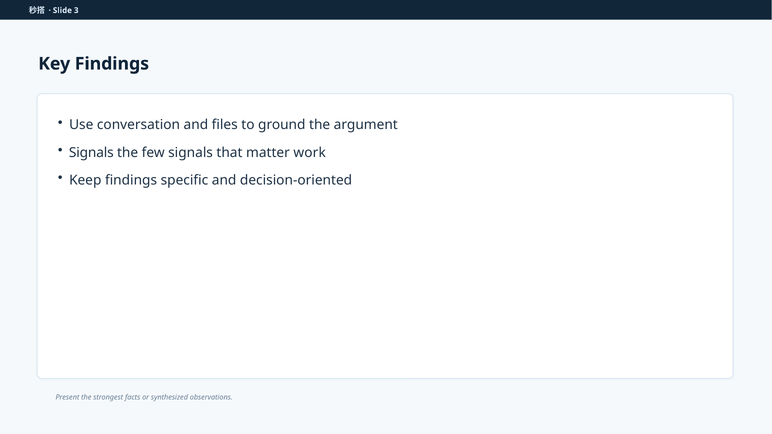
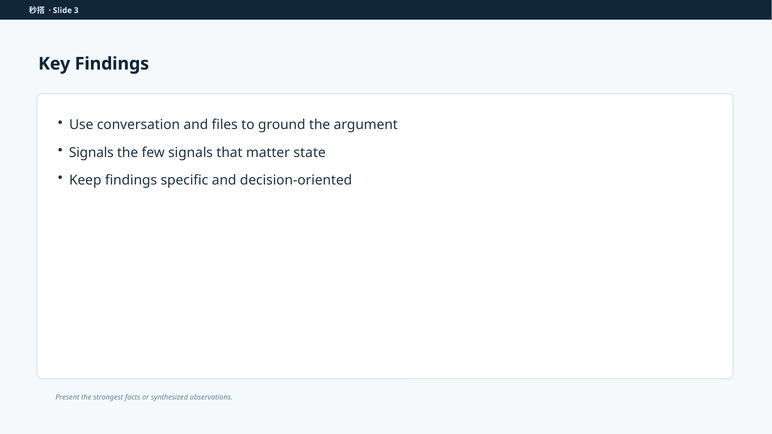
work: work -> state
